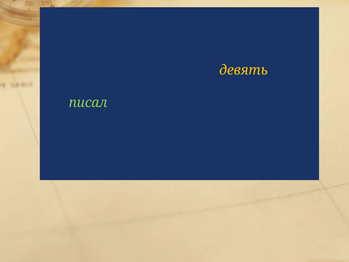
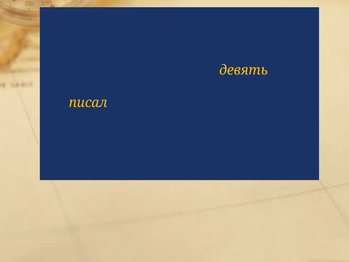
писал colour: light green -> yellow
